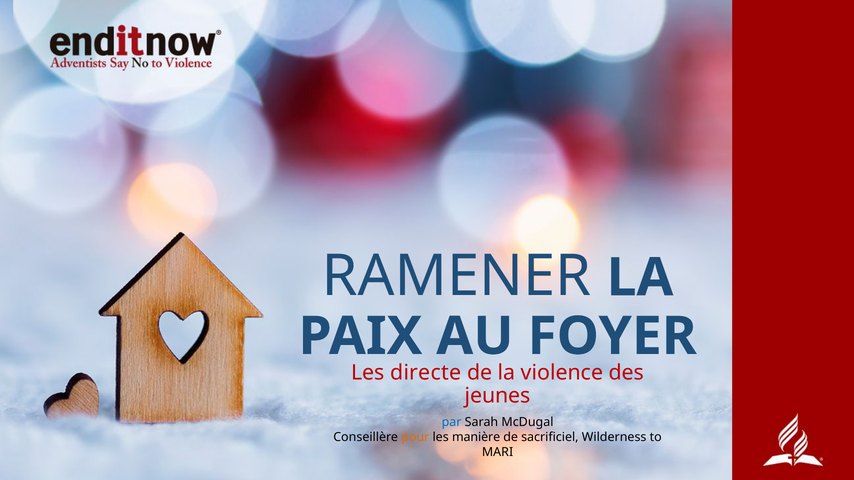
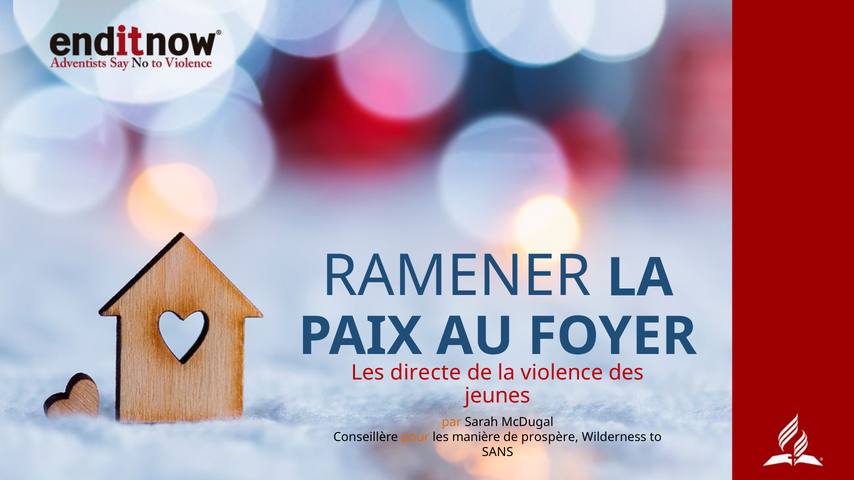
par colour: blue -> orange
sacrificiel: sacrificiel -> prospère
MARI: MARI -> SANS
